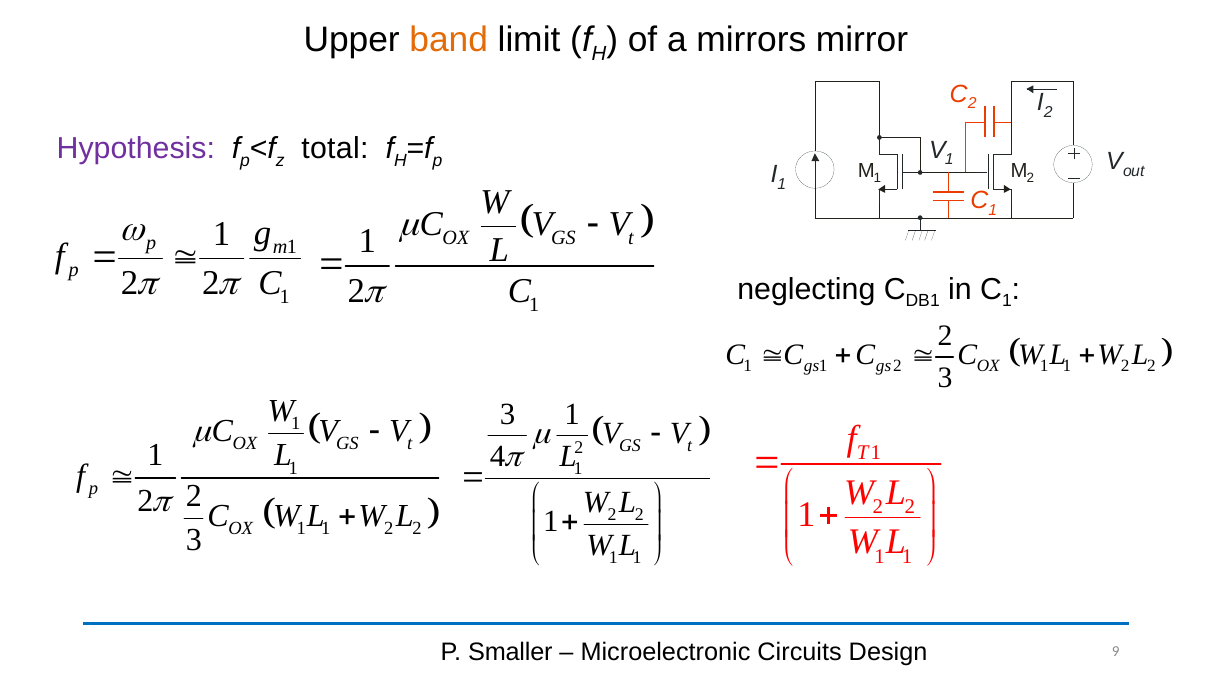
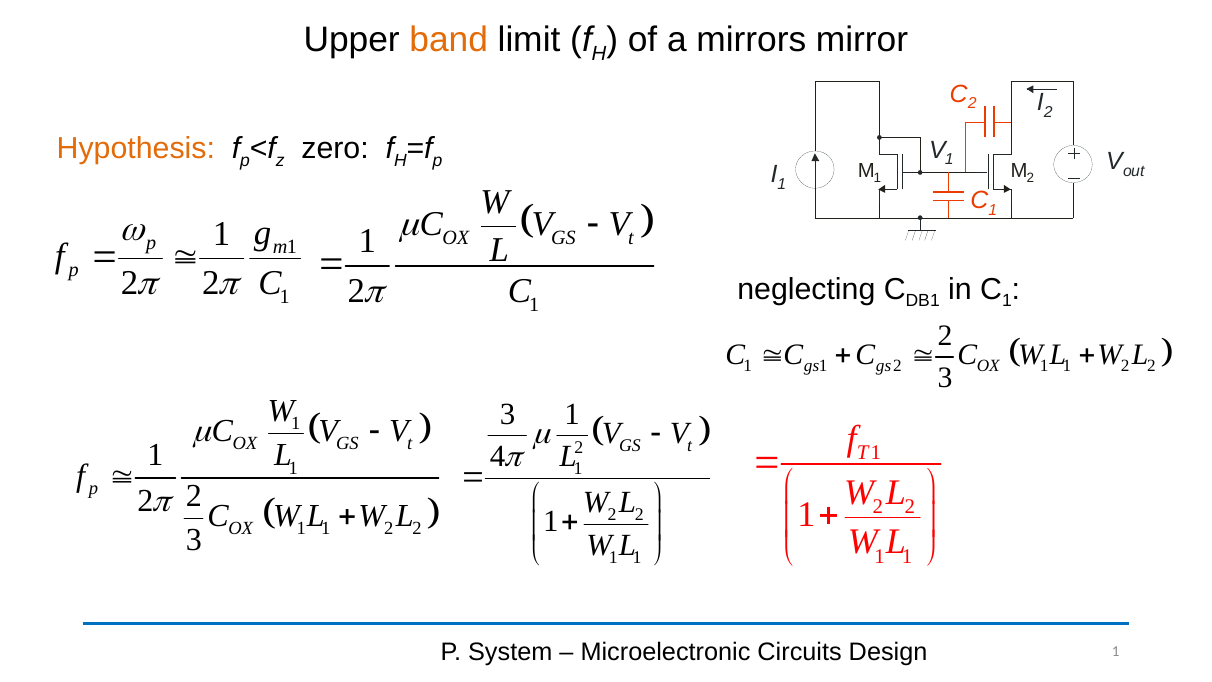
Hypothesis colour: purple -> orange
total: total -> zero
Smaller: Smaller -> System
Design 9: 9 -> 1
